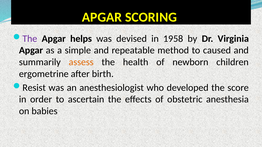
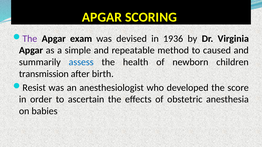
helps: helps -> exam
1958: 1958 -> 1936
assess colour: orange -> blue
ergometrine: ergometrine -> transmission
